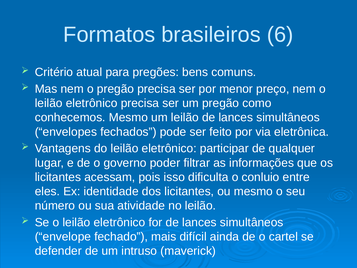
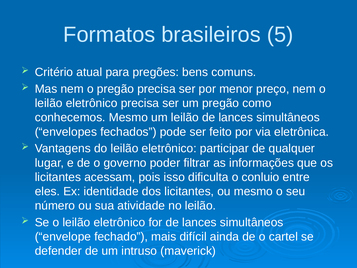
6: 6 -> 5
